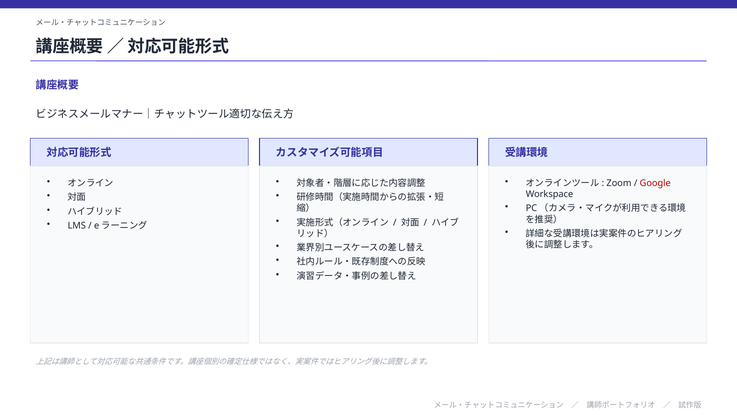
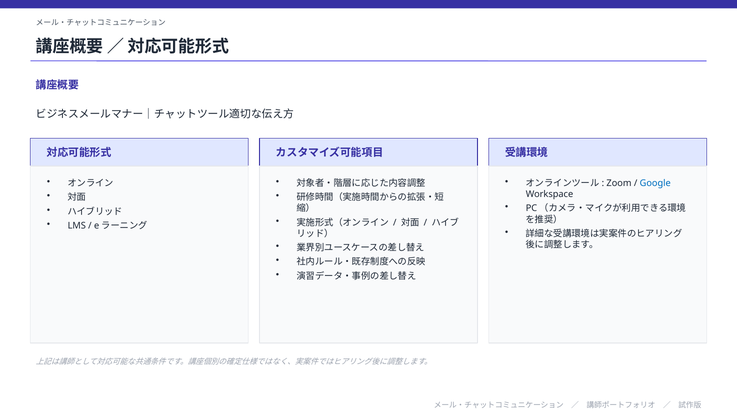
Google colour: red -> blue
